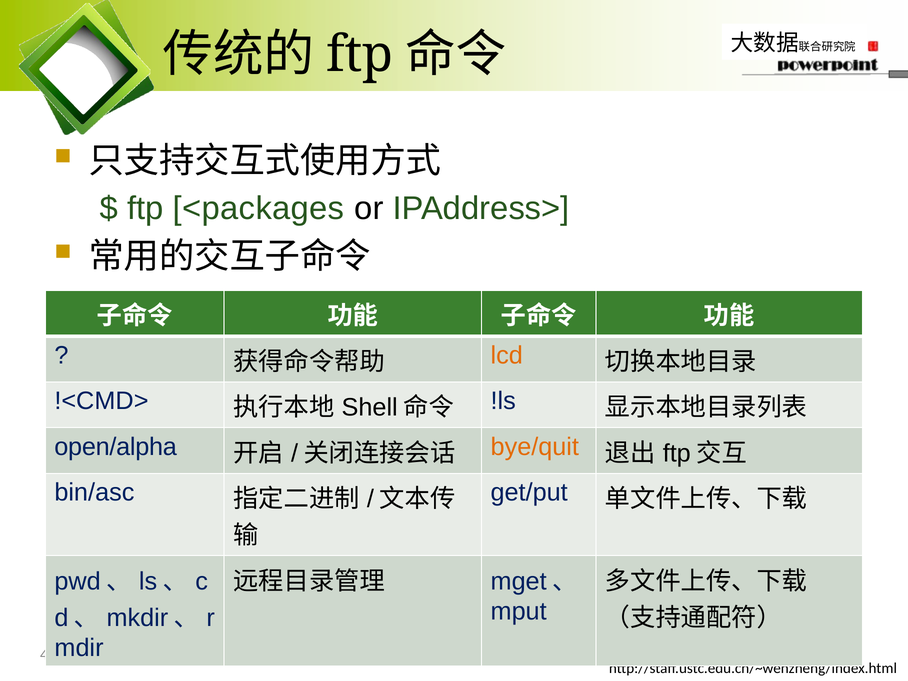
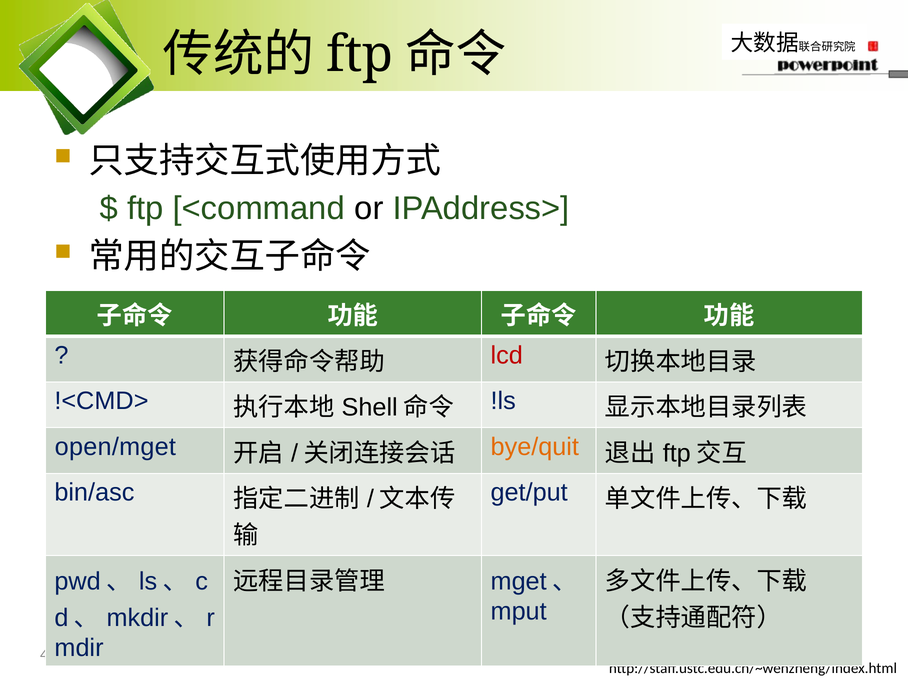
<packages: <packages -> <command
lcd colour: orange -> red
open/alpha: open/alpha -> open/mget
